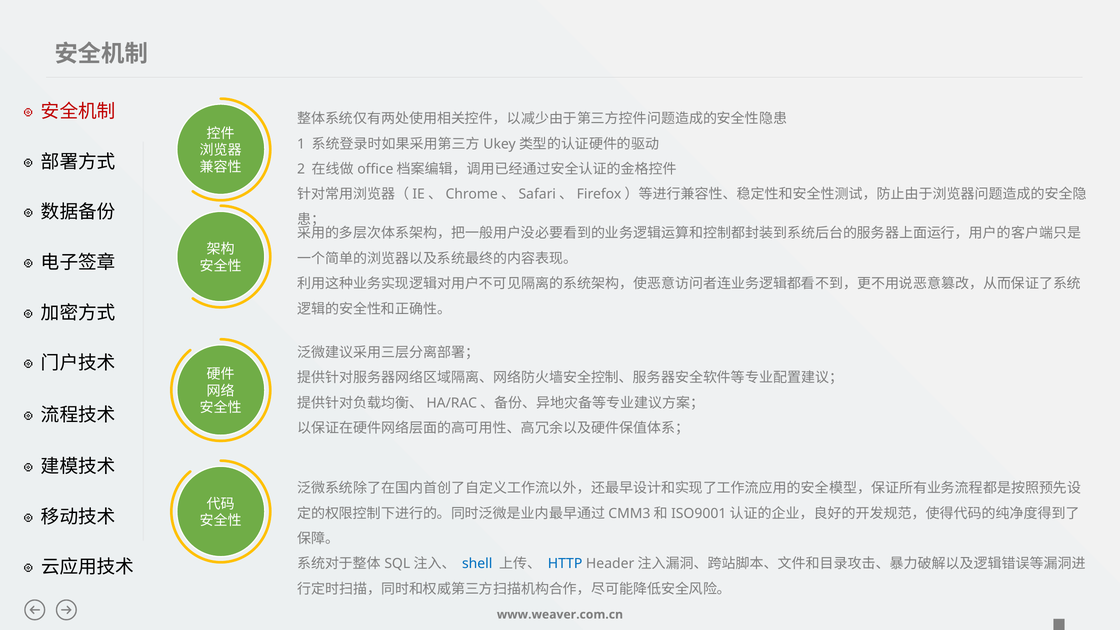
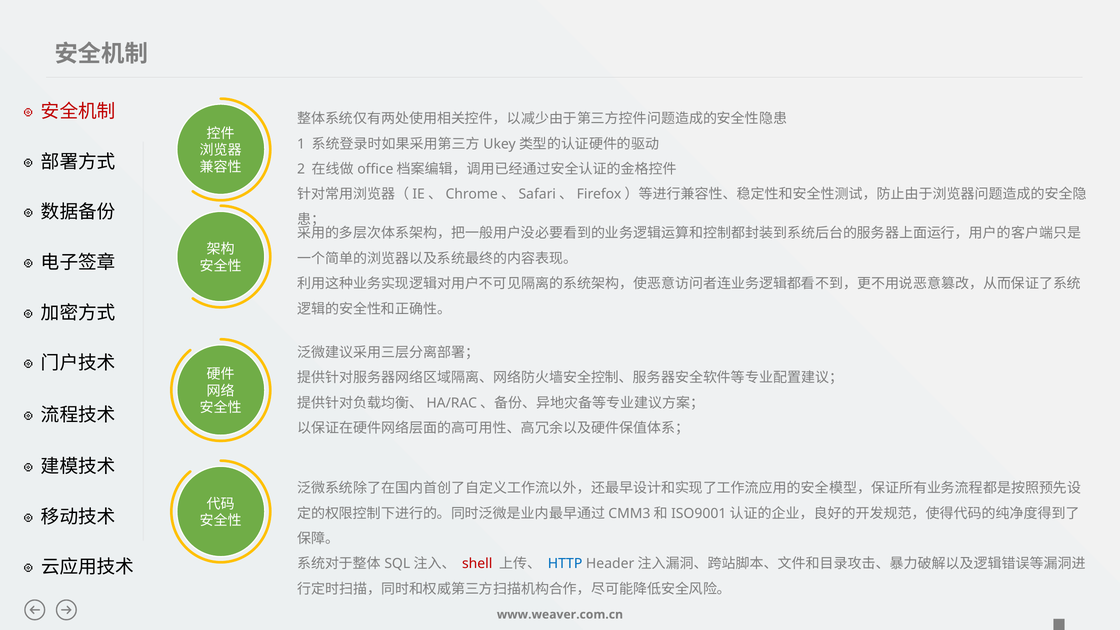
shell colour: blue -> red
